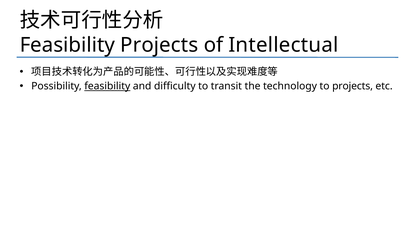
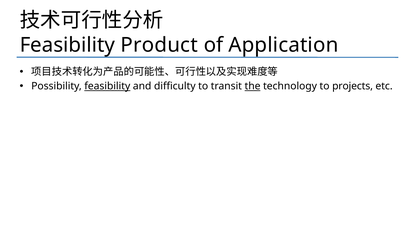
Feasibility Projects: Projects -> Product
Intellectual: Intellectual -> Application
the underline: none -> present
